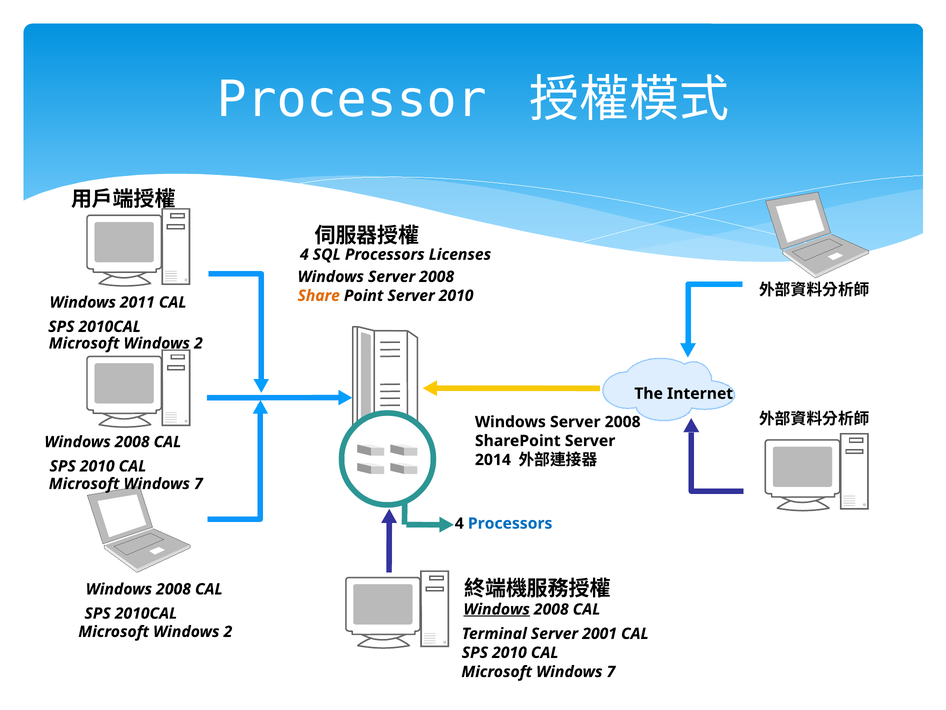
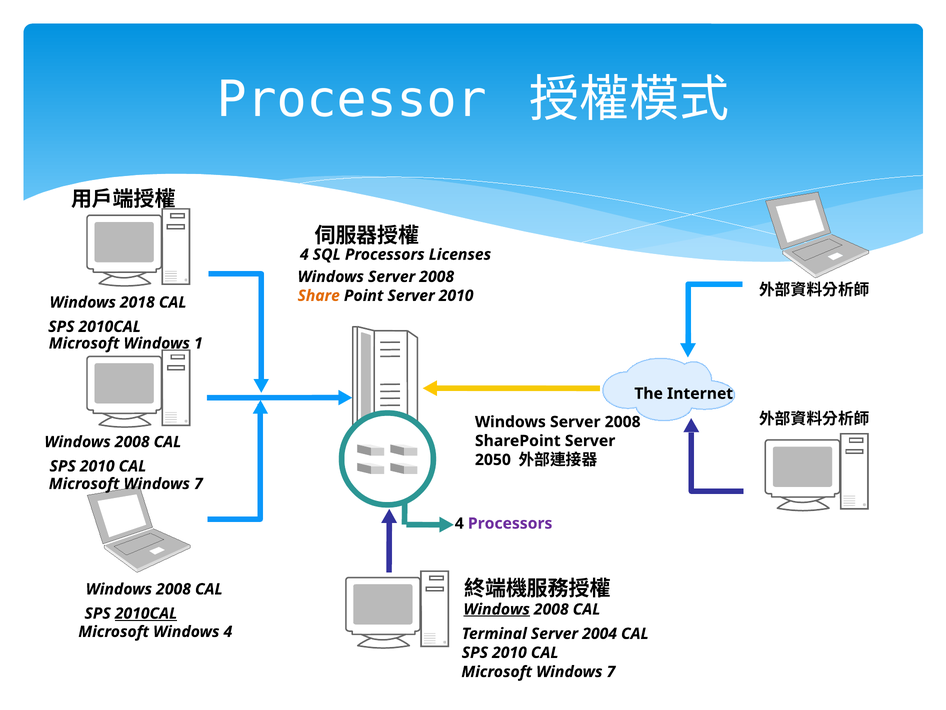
2011: 2011 -> 2018
2 at (198, 343): 2 -> 1
2014: 2014 -> 2050
Processors at (510, 523) colour: blue -> purple
2010CAL at (146, 613) underline: none -> present
2 at (228, 631): 2 -> 4
2001: 2001 -> 2004
